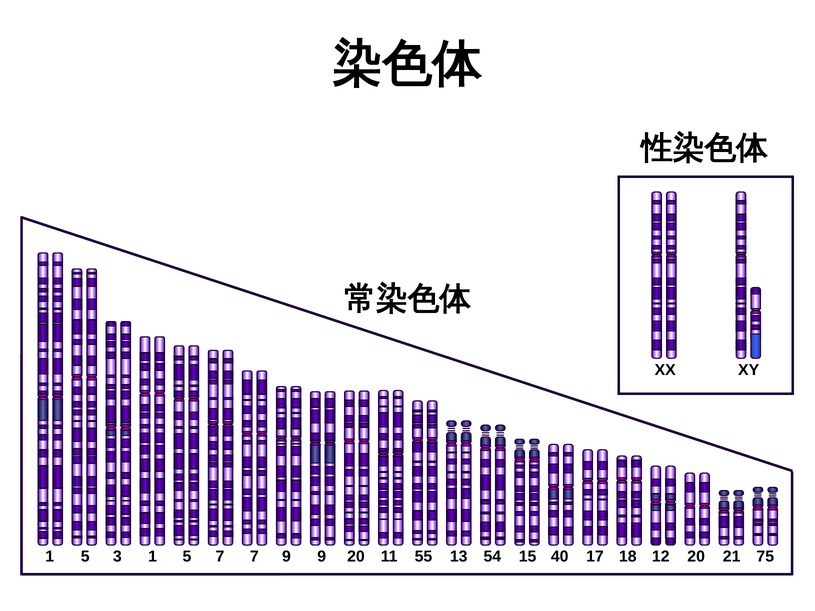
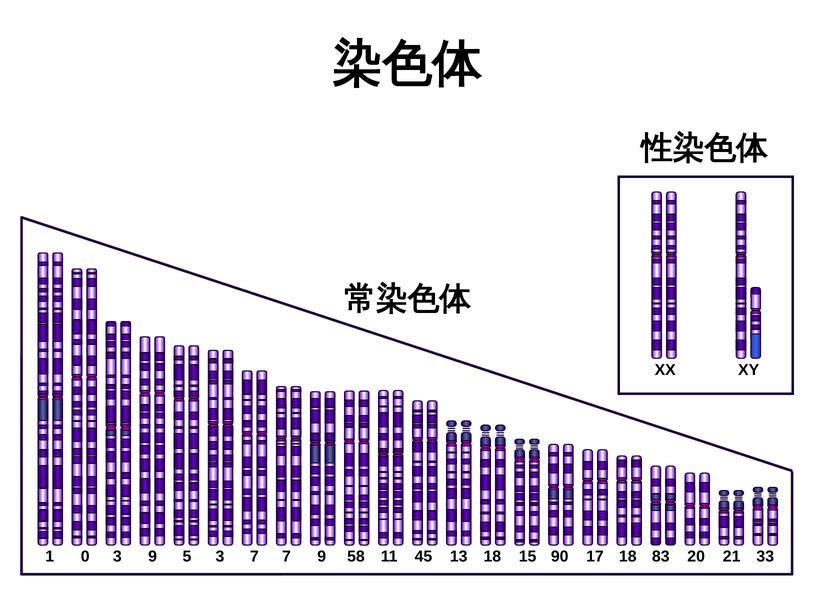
5 at (85, 557): 5 -> 0
3 1: 1 -> 9
5 7: 7 -> 3
7 9: 9 -> 7
9 20: 20 -> 58
55: 55 -> 45
13 54: 54 -> 18
40: 40 -> 90
12: 12 -> 83
75: 75 -> 33
